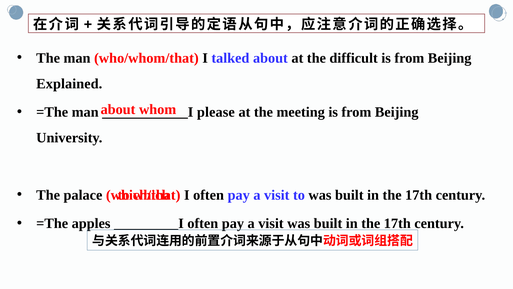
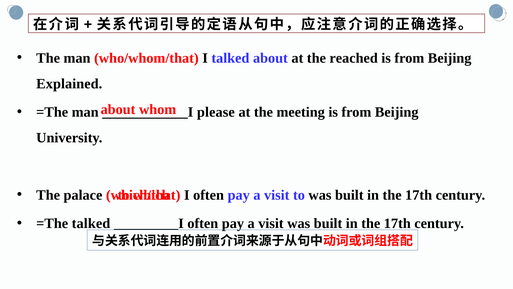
difficult: difficult -> reached
=The apples: apples -> talked
